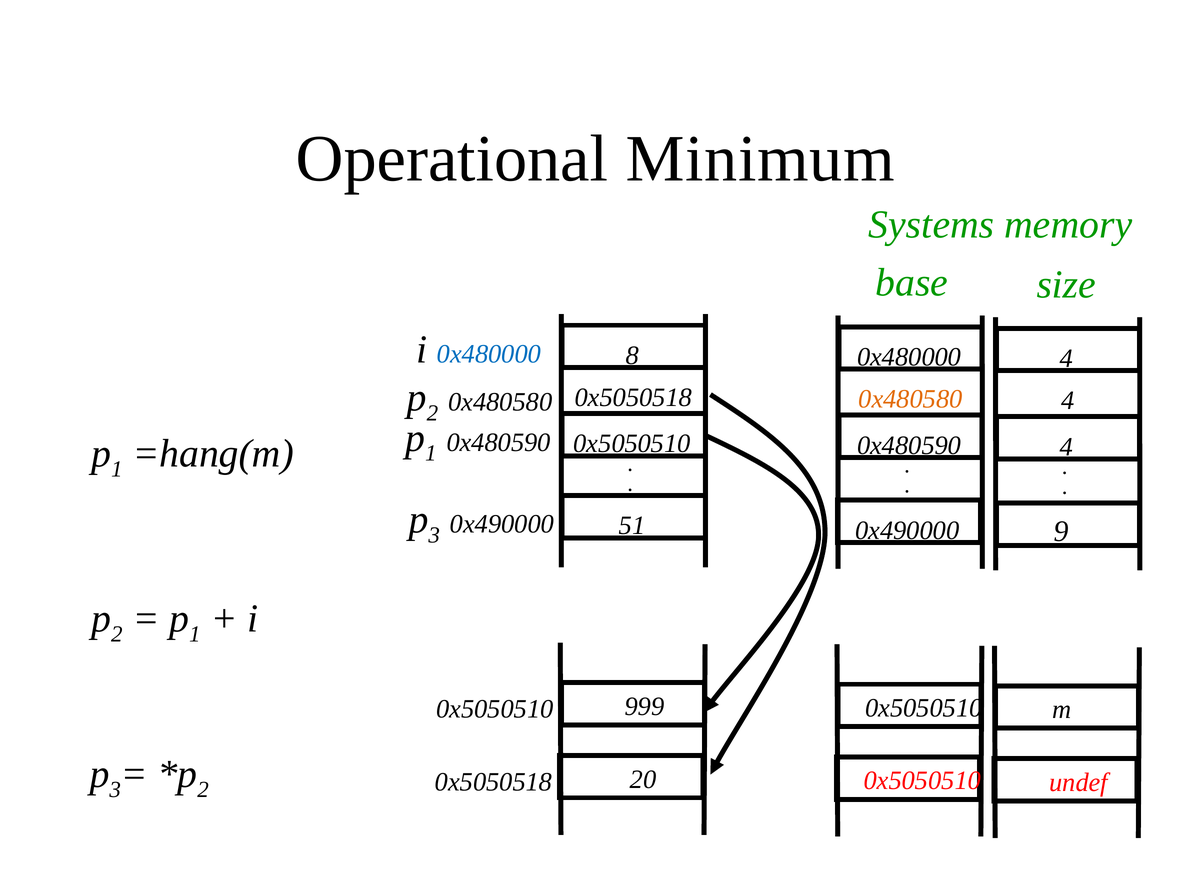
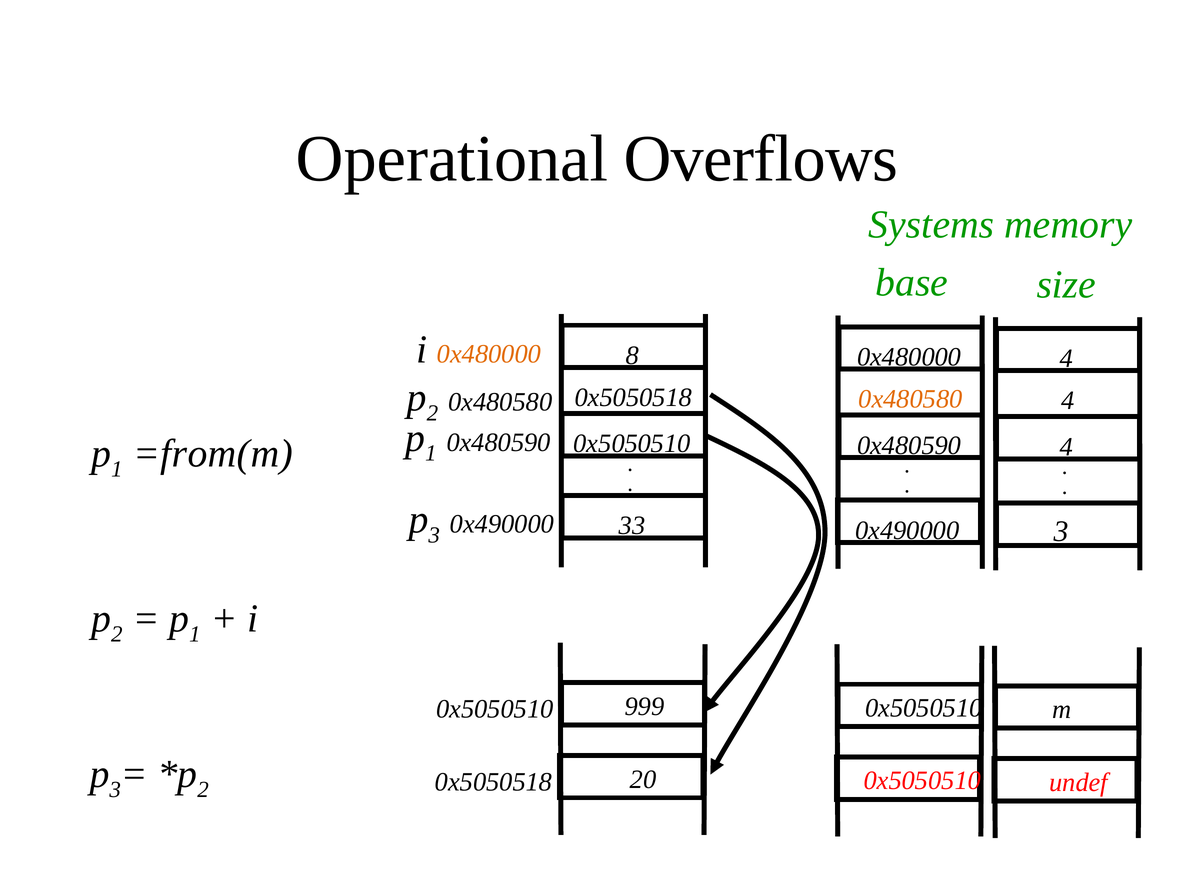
Minimum: Minimum -> Overflows
0x480000 at (489, 354) colour: blue -> orange
=hang(m: =hang(m -> =from(m
51: 51 -> 33
0x490000 9: 9 -> 3
